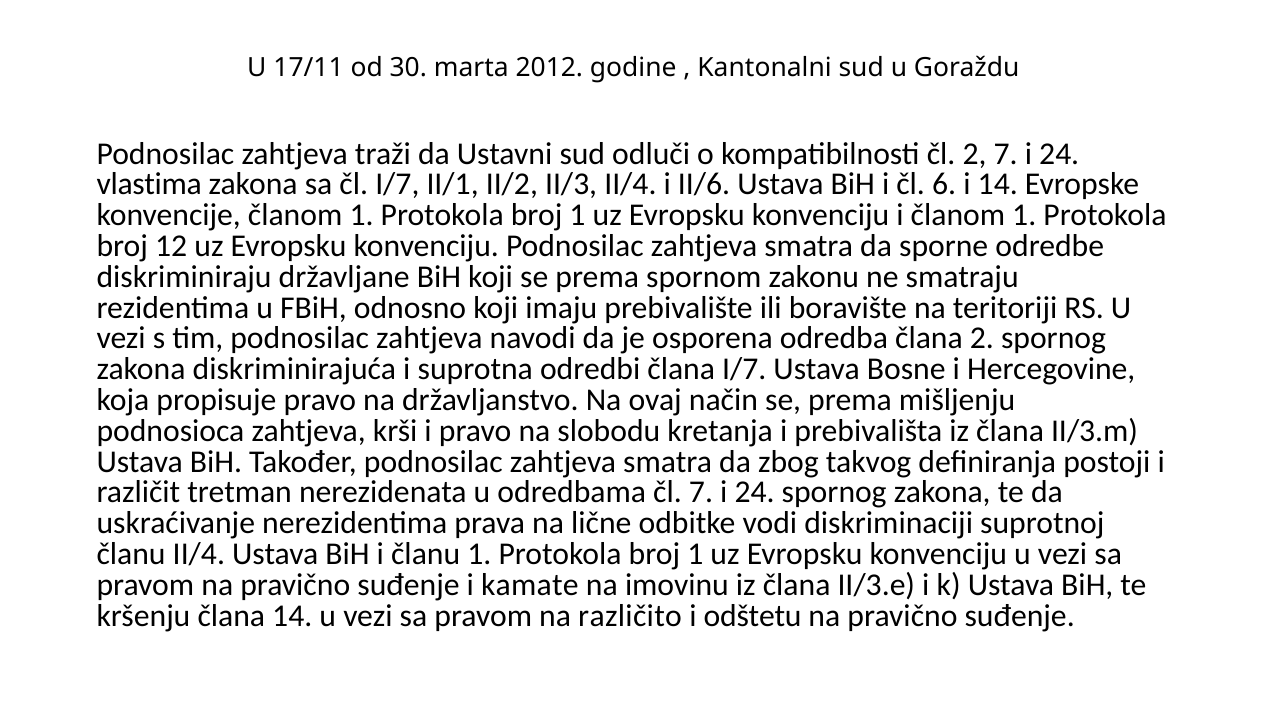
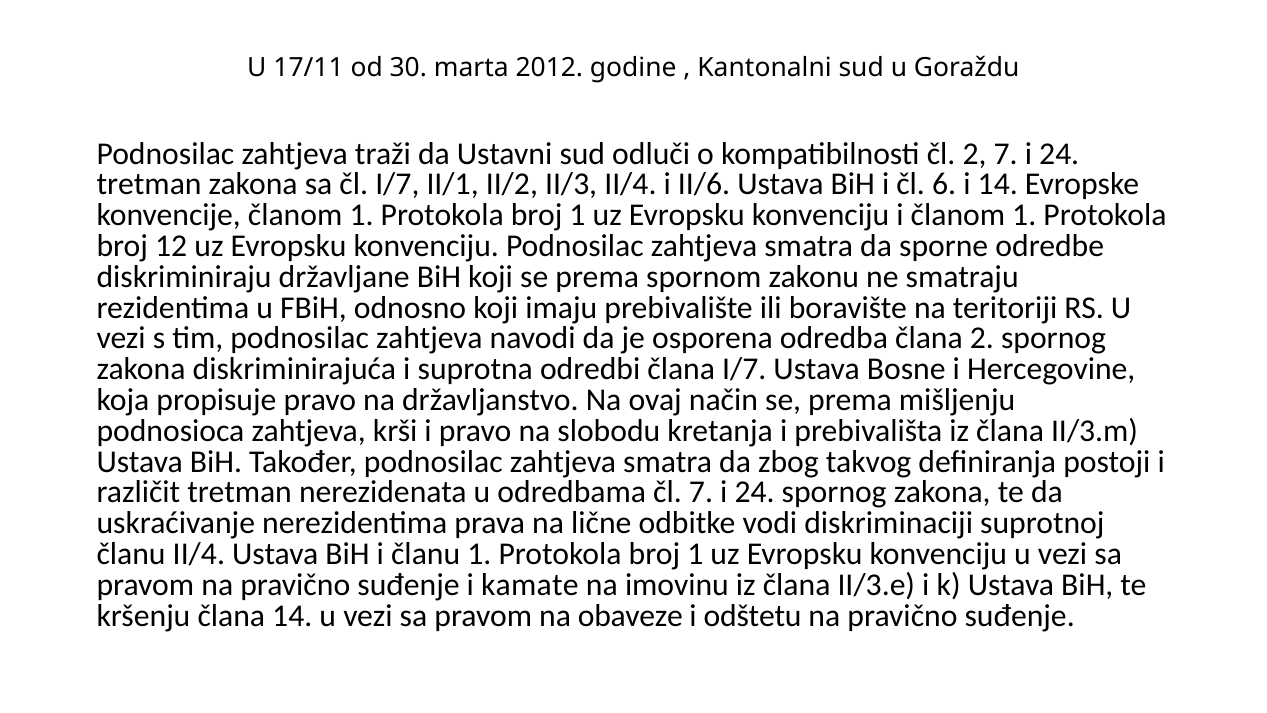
vlastima at (149, 184): vlastima -> tretman
različito: različito -> obaveze
